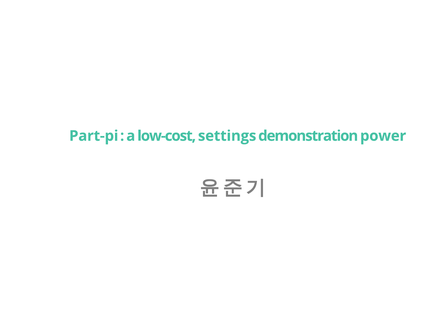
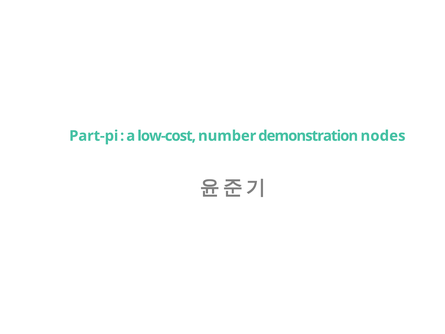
settings: settings -> number
power: power -> nodes
